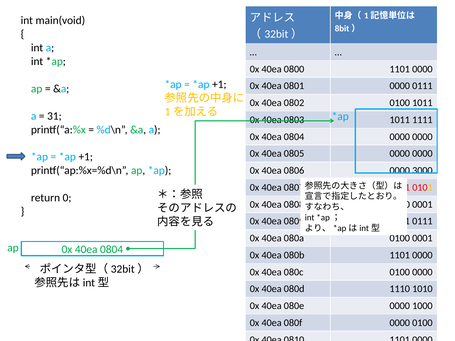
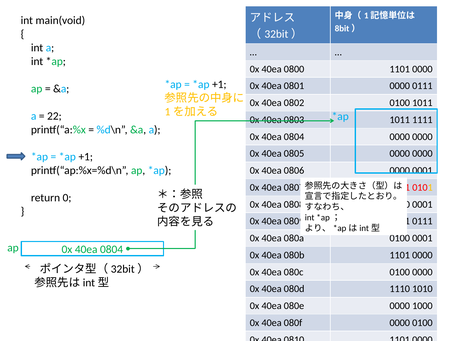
31: 31 -> 22
0000 3000: 3000 -> 0001
